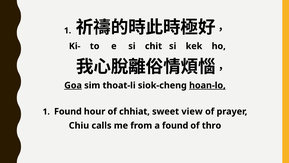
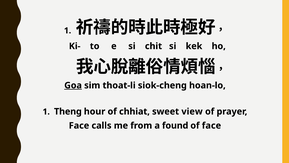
hoan-lo underline: present -> none
1 Found: Found -> Theng
Chiu at (79, 125): Chiu -> Face
of thro: thro -> face
